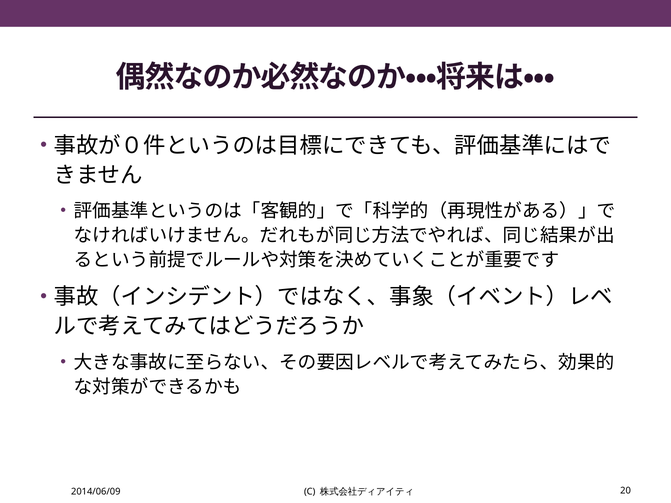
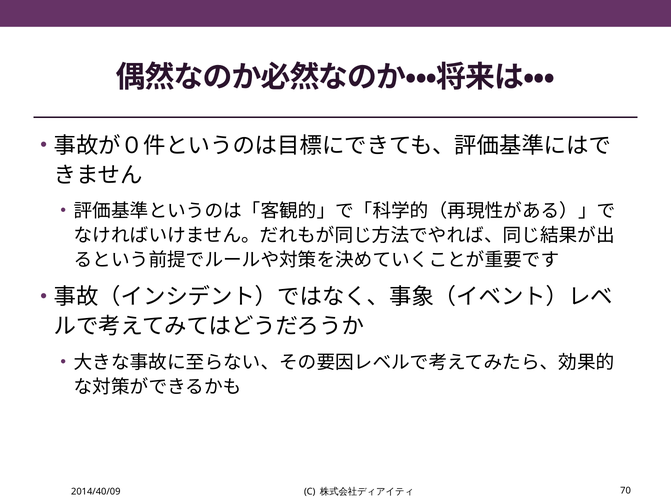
2014/06/09: 2014/06/09 -> 2014/40/09
20: 20 -> 70
